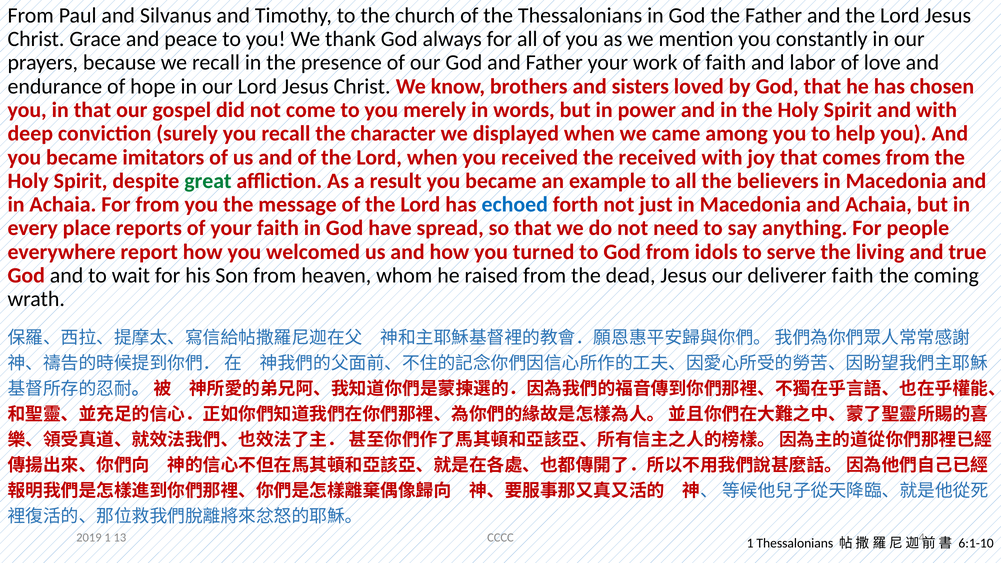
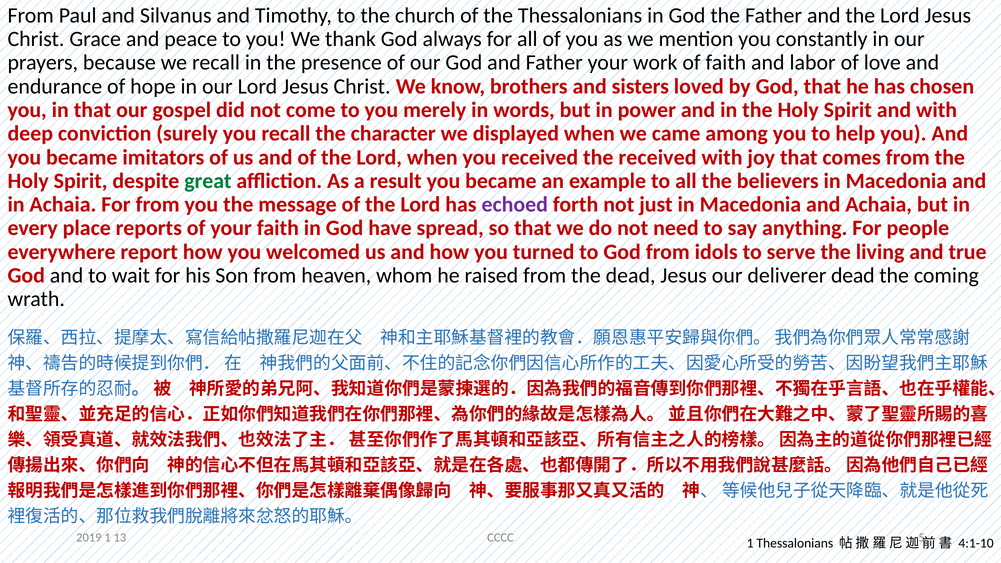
echoed colour: blue -> purple
deliverer faith: faith -> dead
4: 4 -> 5
6:1-10: 6:1-10 -> 4:1-10
